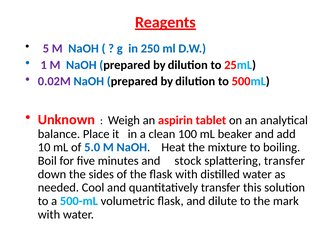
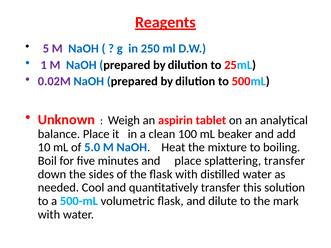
and stock: stock -> place
